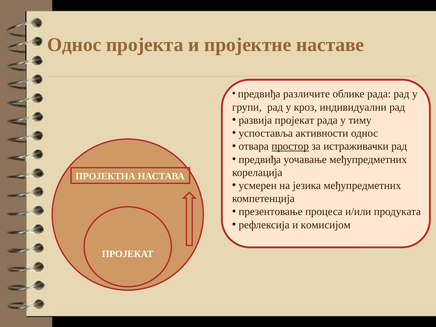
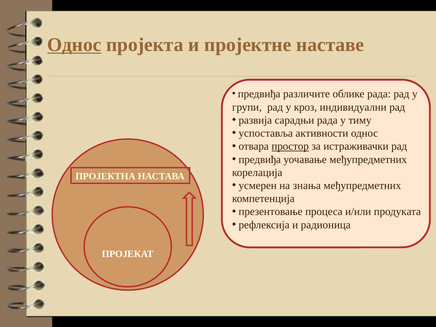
Однос at (74, 45) underline: none -> present
развија пројекат: пројекат -> сарадњи
језика: језика -> знања
комисијом: комисијом -> радионица
